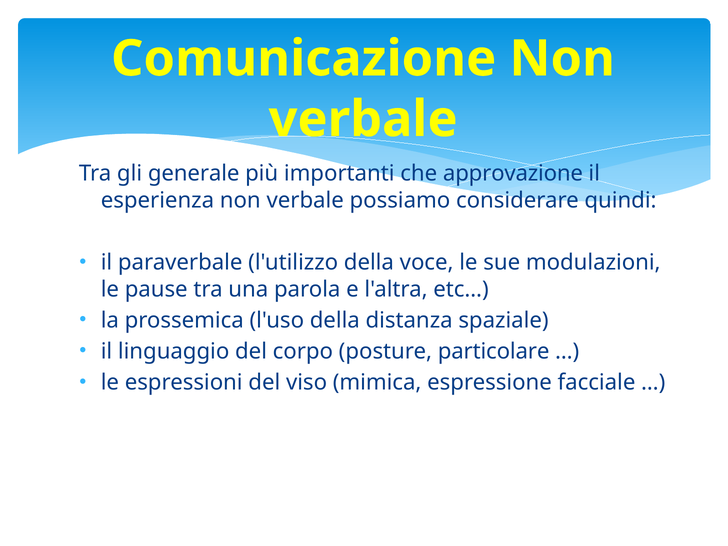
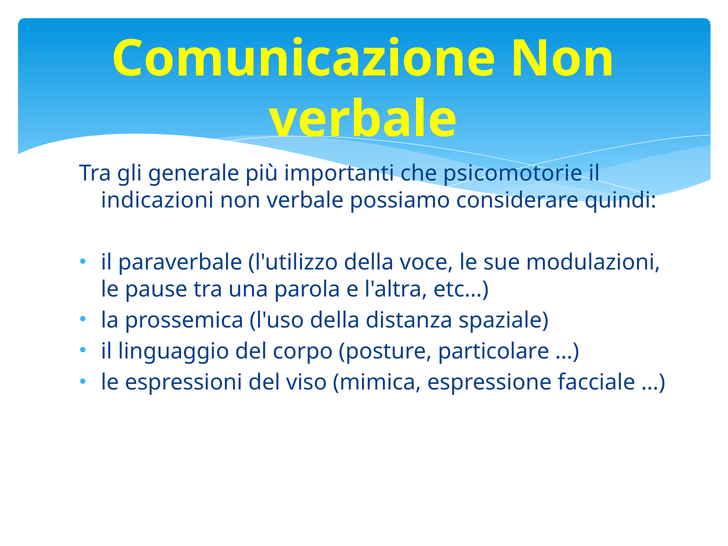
approvazione: approvazione -> psicomotorie
esperienza: esperienza -> indicazioni
